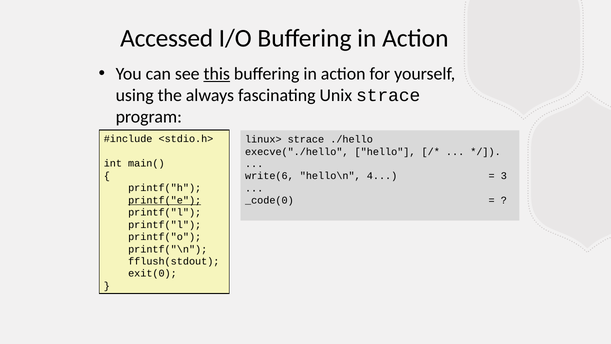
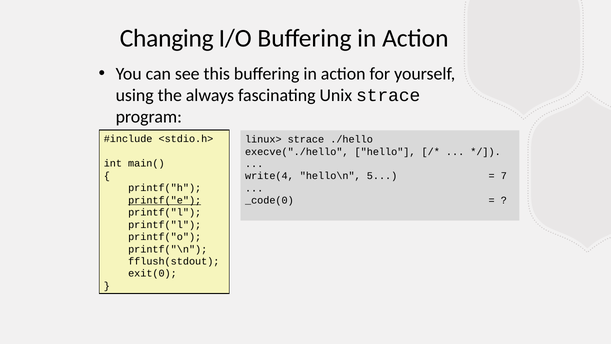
Accessed: Accessed -> Changing
this underline: present -> none
write(6: write(6 -> write(4
4: 4 -> 5
3: 3 -> 7
